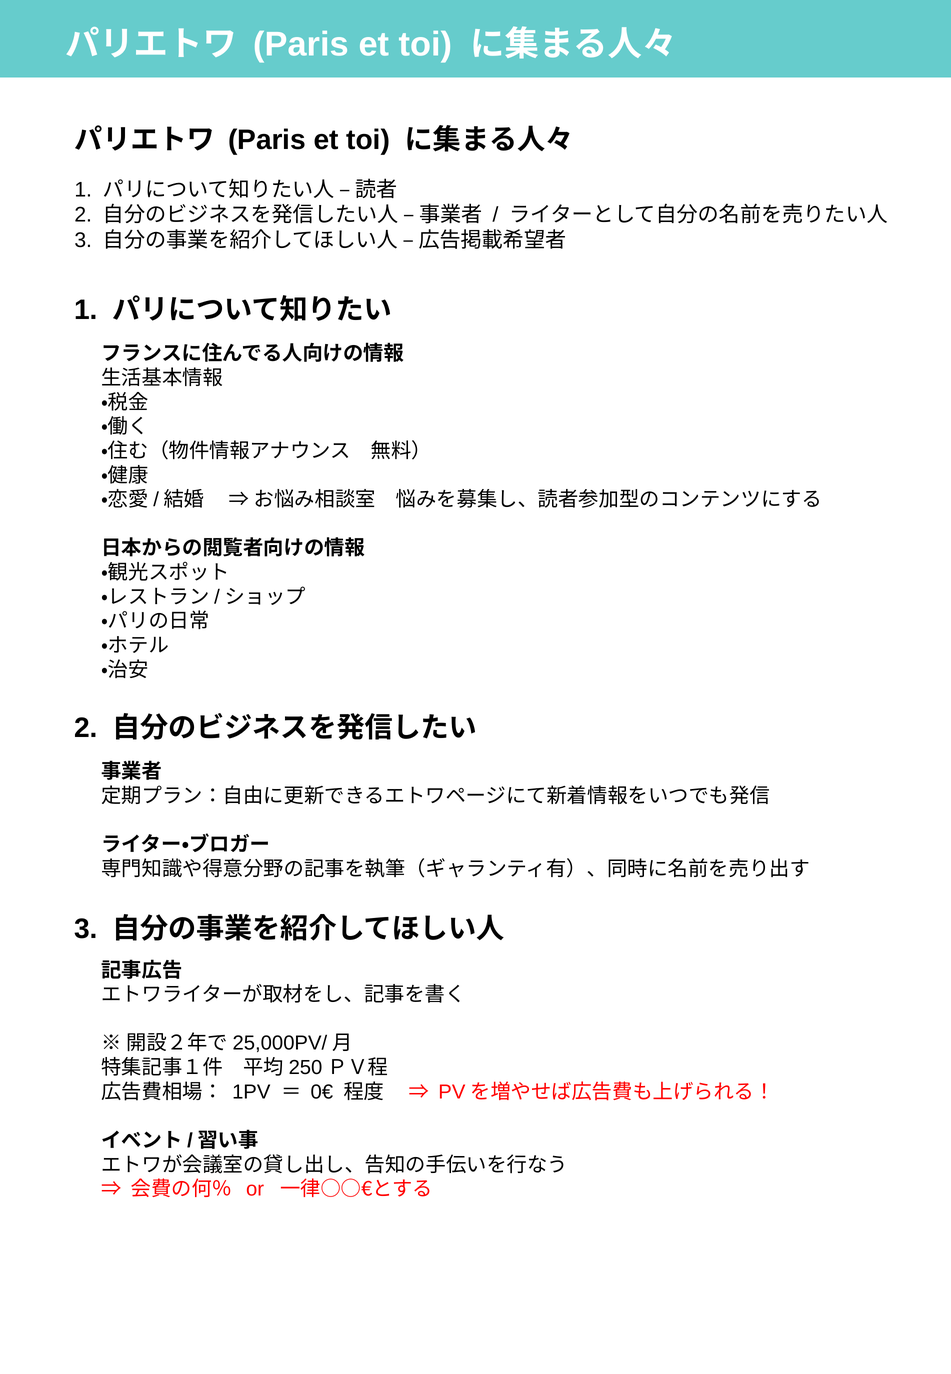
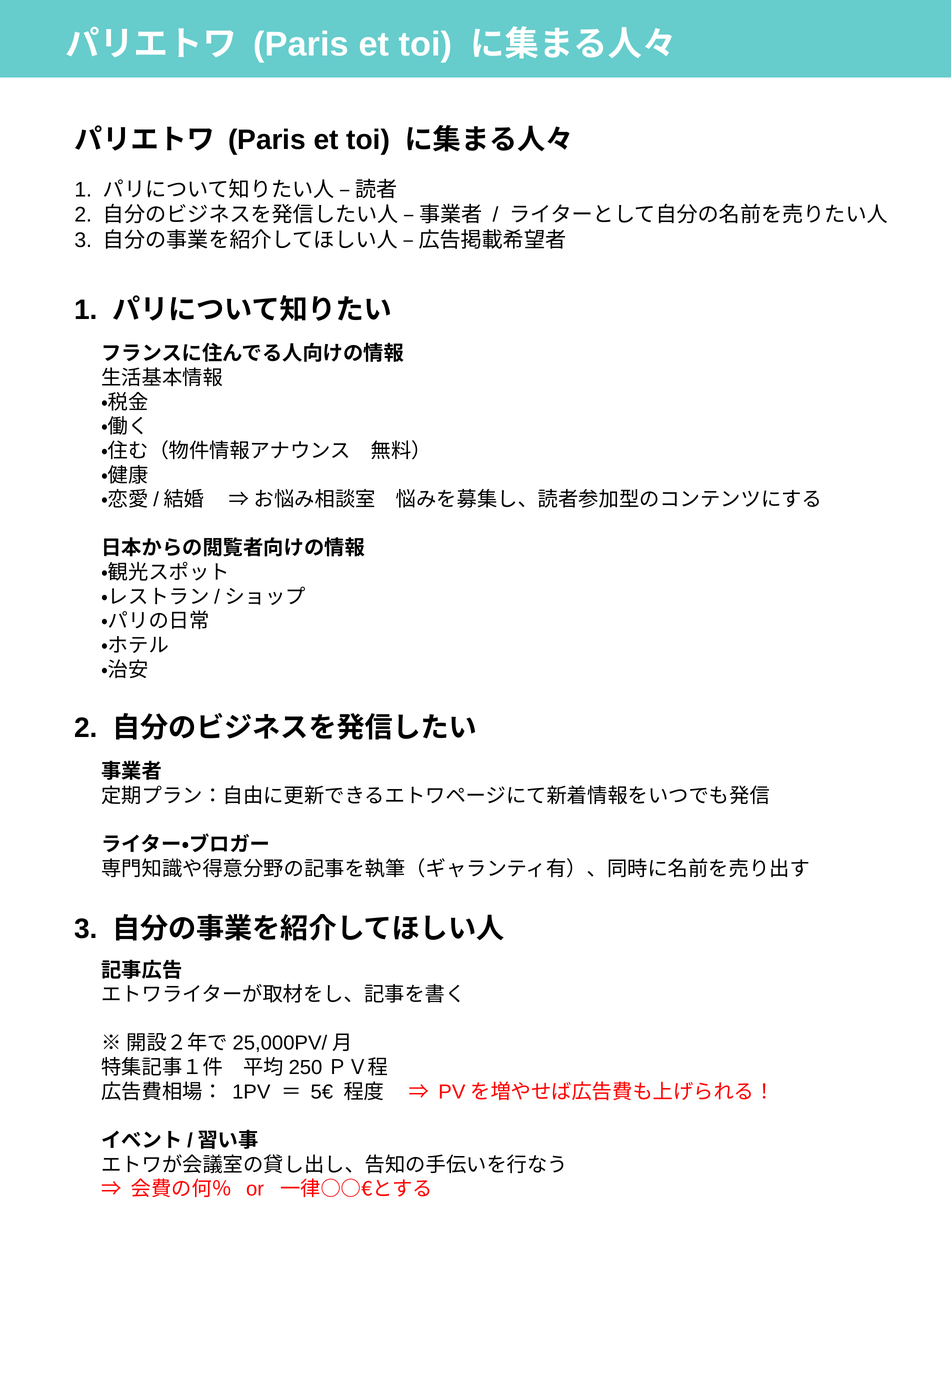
0€: 0€ -> 5€
